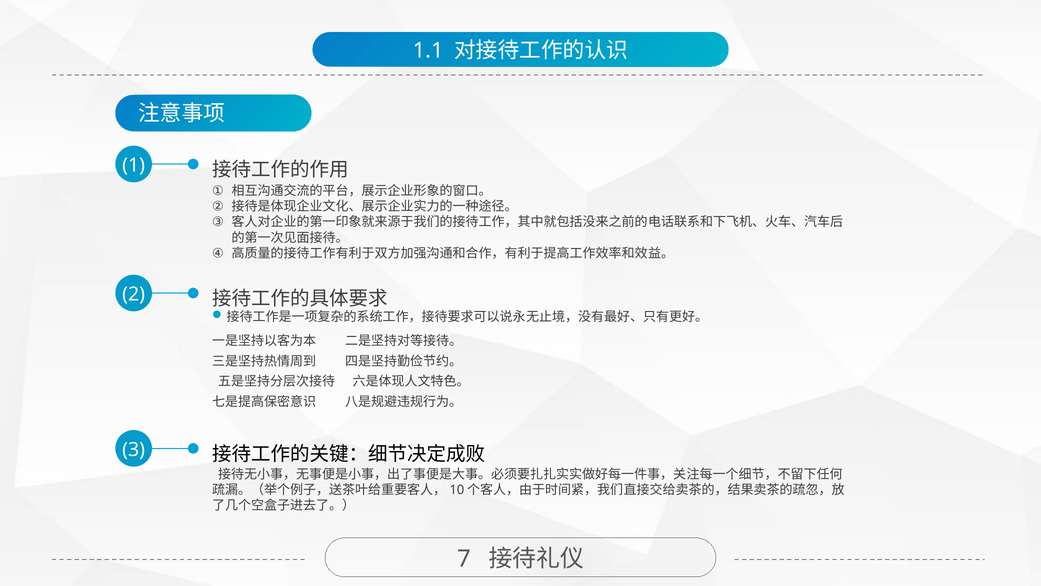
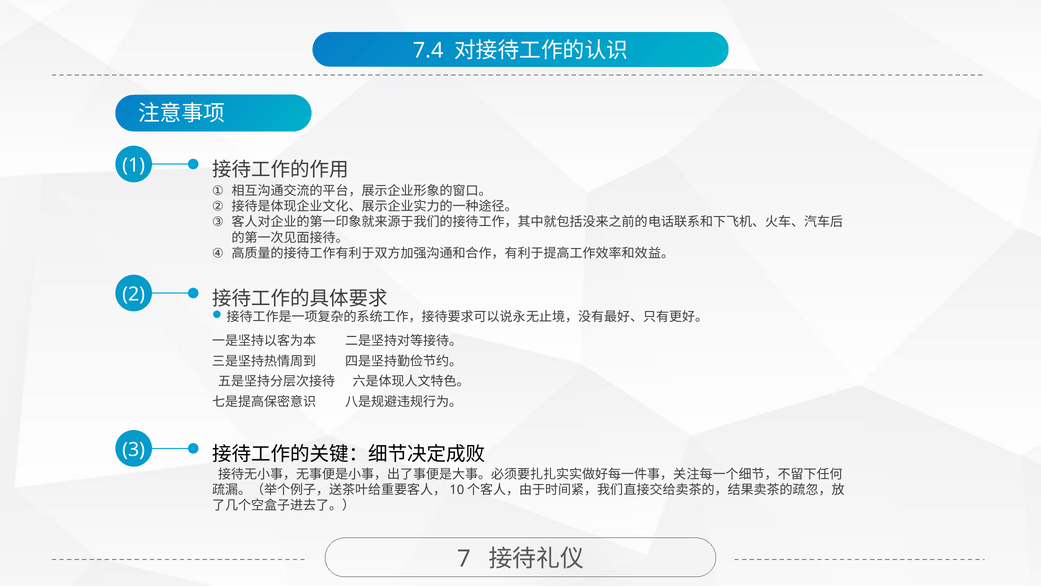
1.1: 1.1 -> 7.4
